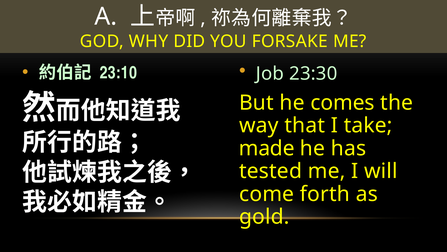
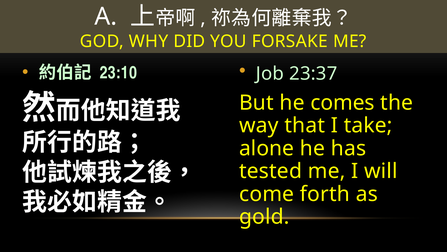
23:30: 23:30 -> 23:37
made: made -> alone
